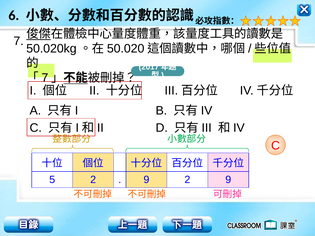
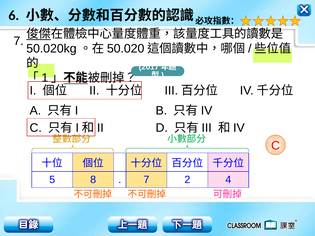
7 at (45, 78): 7 -> 1
5 2: 2 -> 8
9 at (146, 180): 9 -> 7
2 9: 9 -> 4
